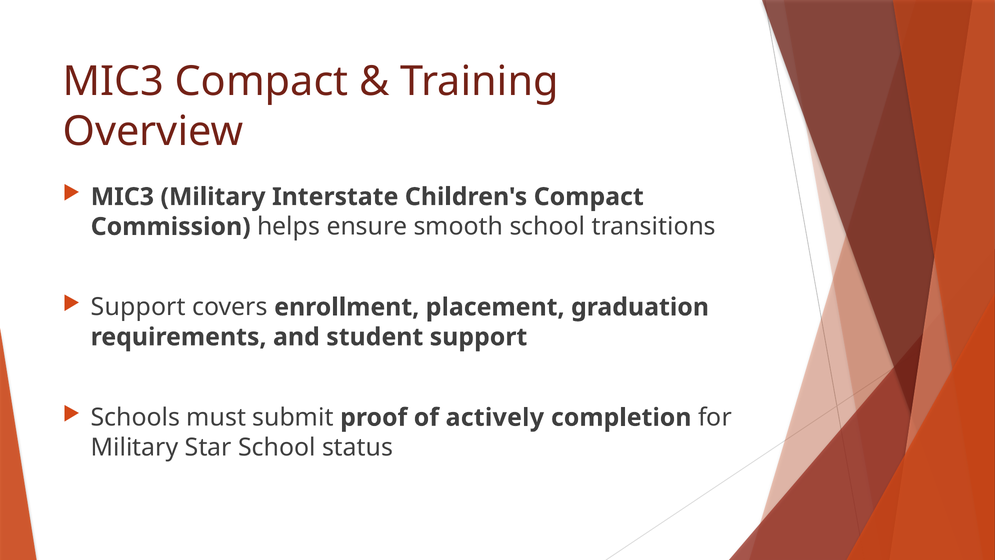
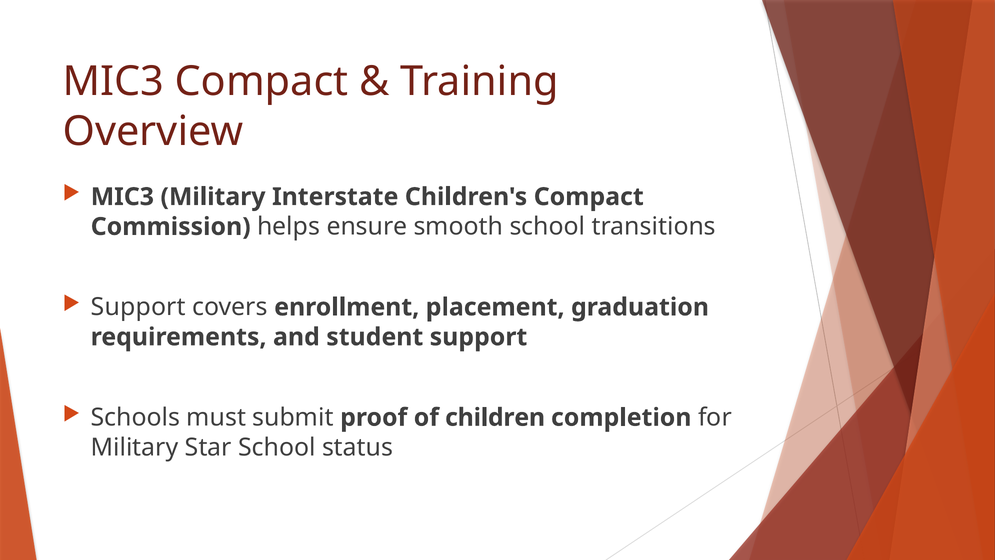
actively: actively -> children
